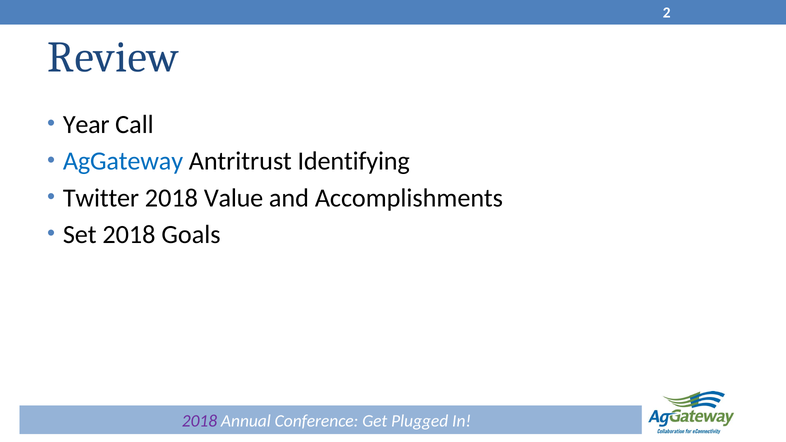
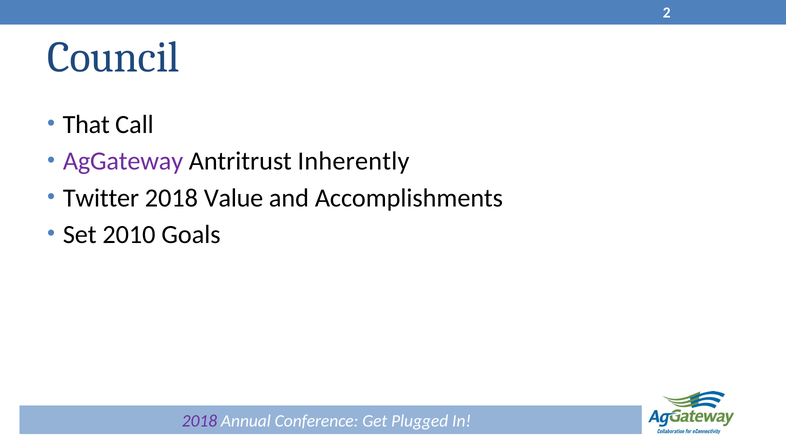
Review: Review -> Council
Year: Year -> That
AgGateway colour: blue -> purple
Identifying: Identifying -> Inherently
Set 2018: 2018 -> 2010
